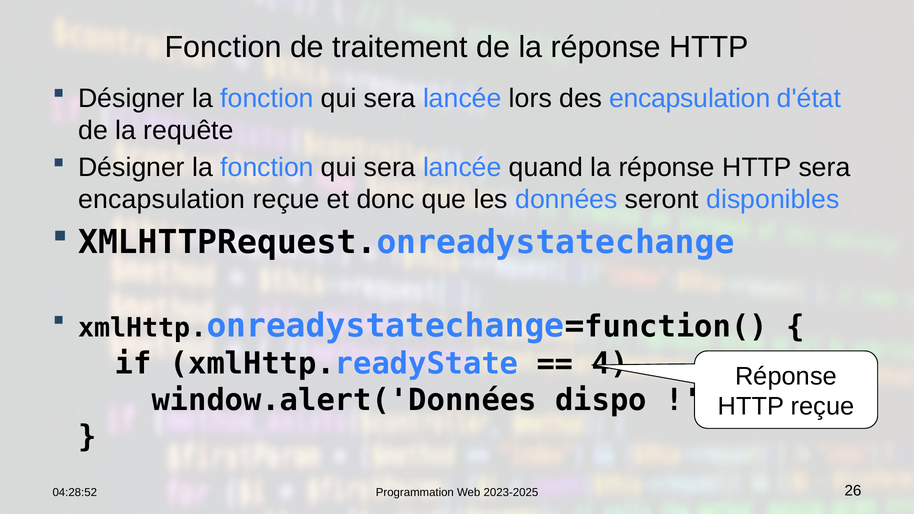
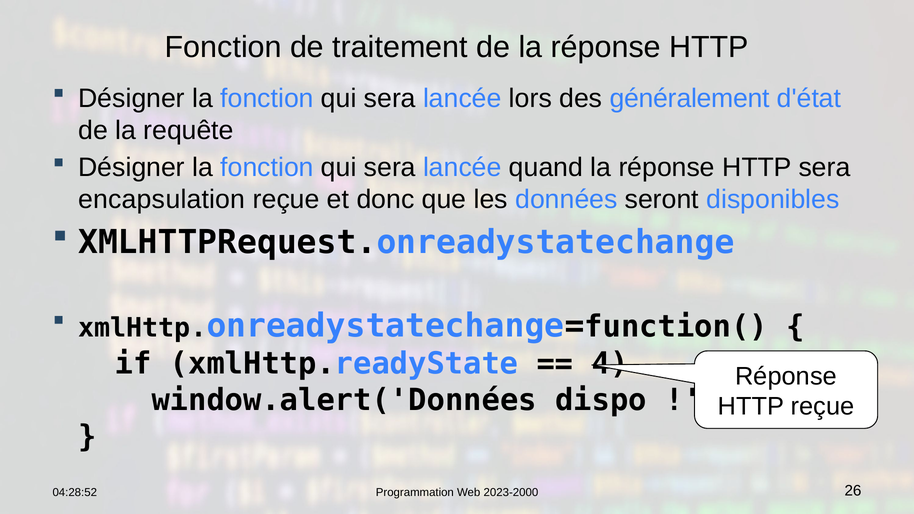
des encapsulation: encapsulation -> généralement
2023-2025: 2023-2025 -> 2023-2000
